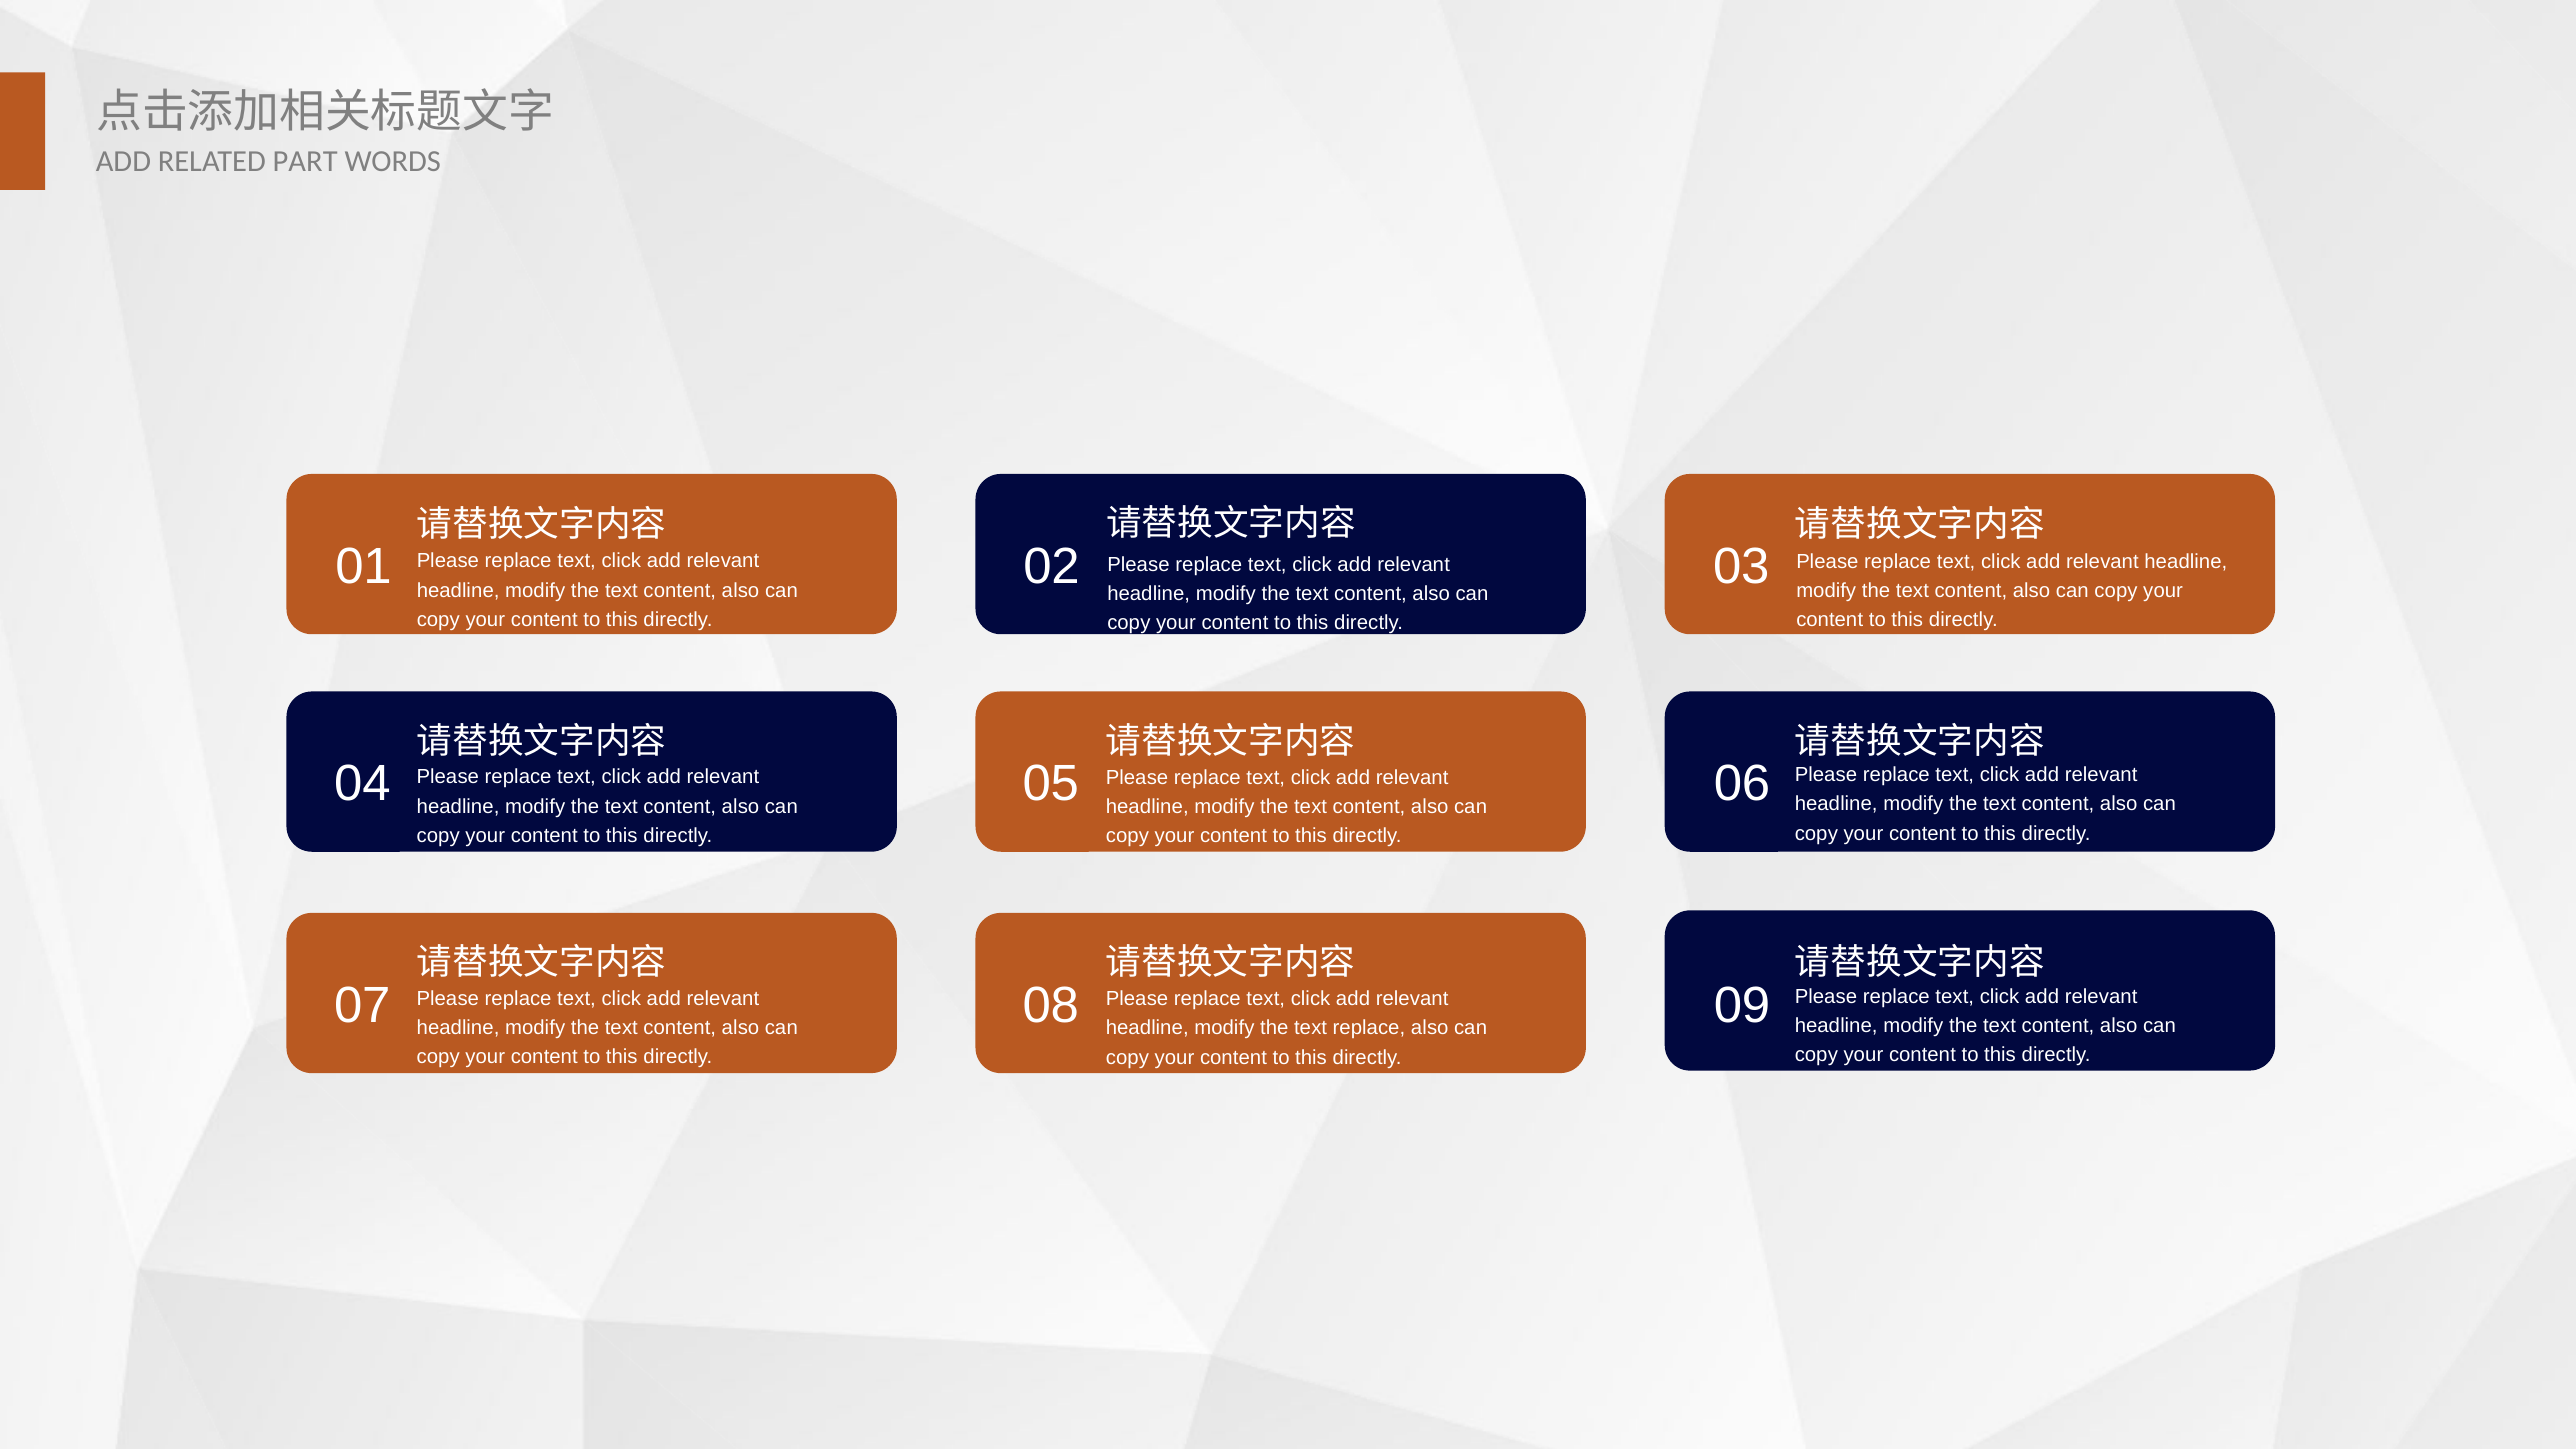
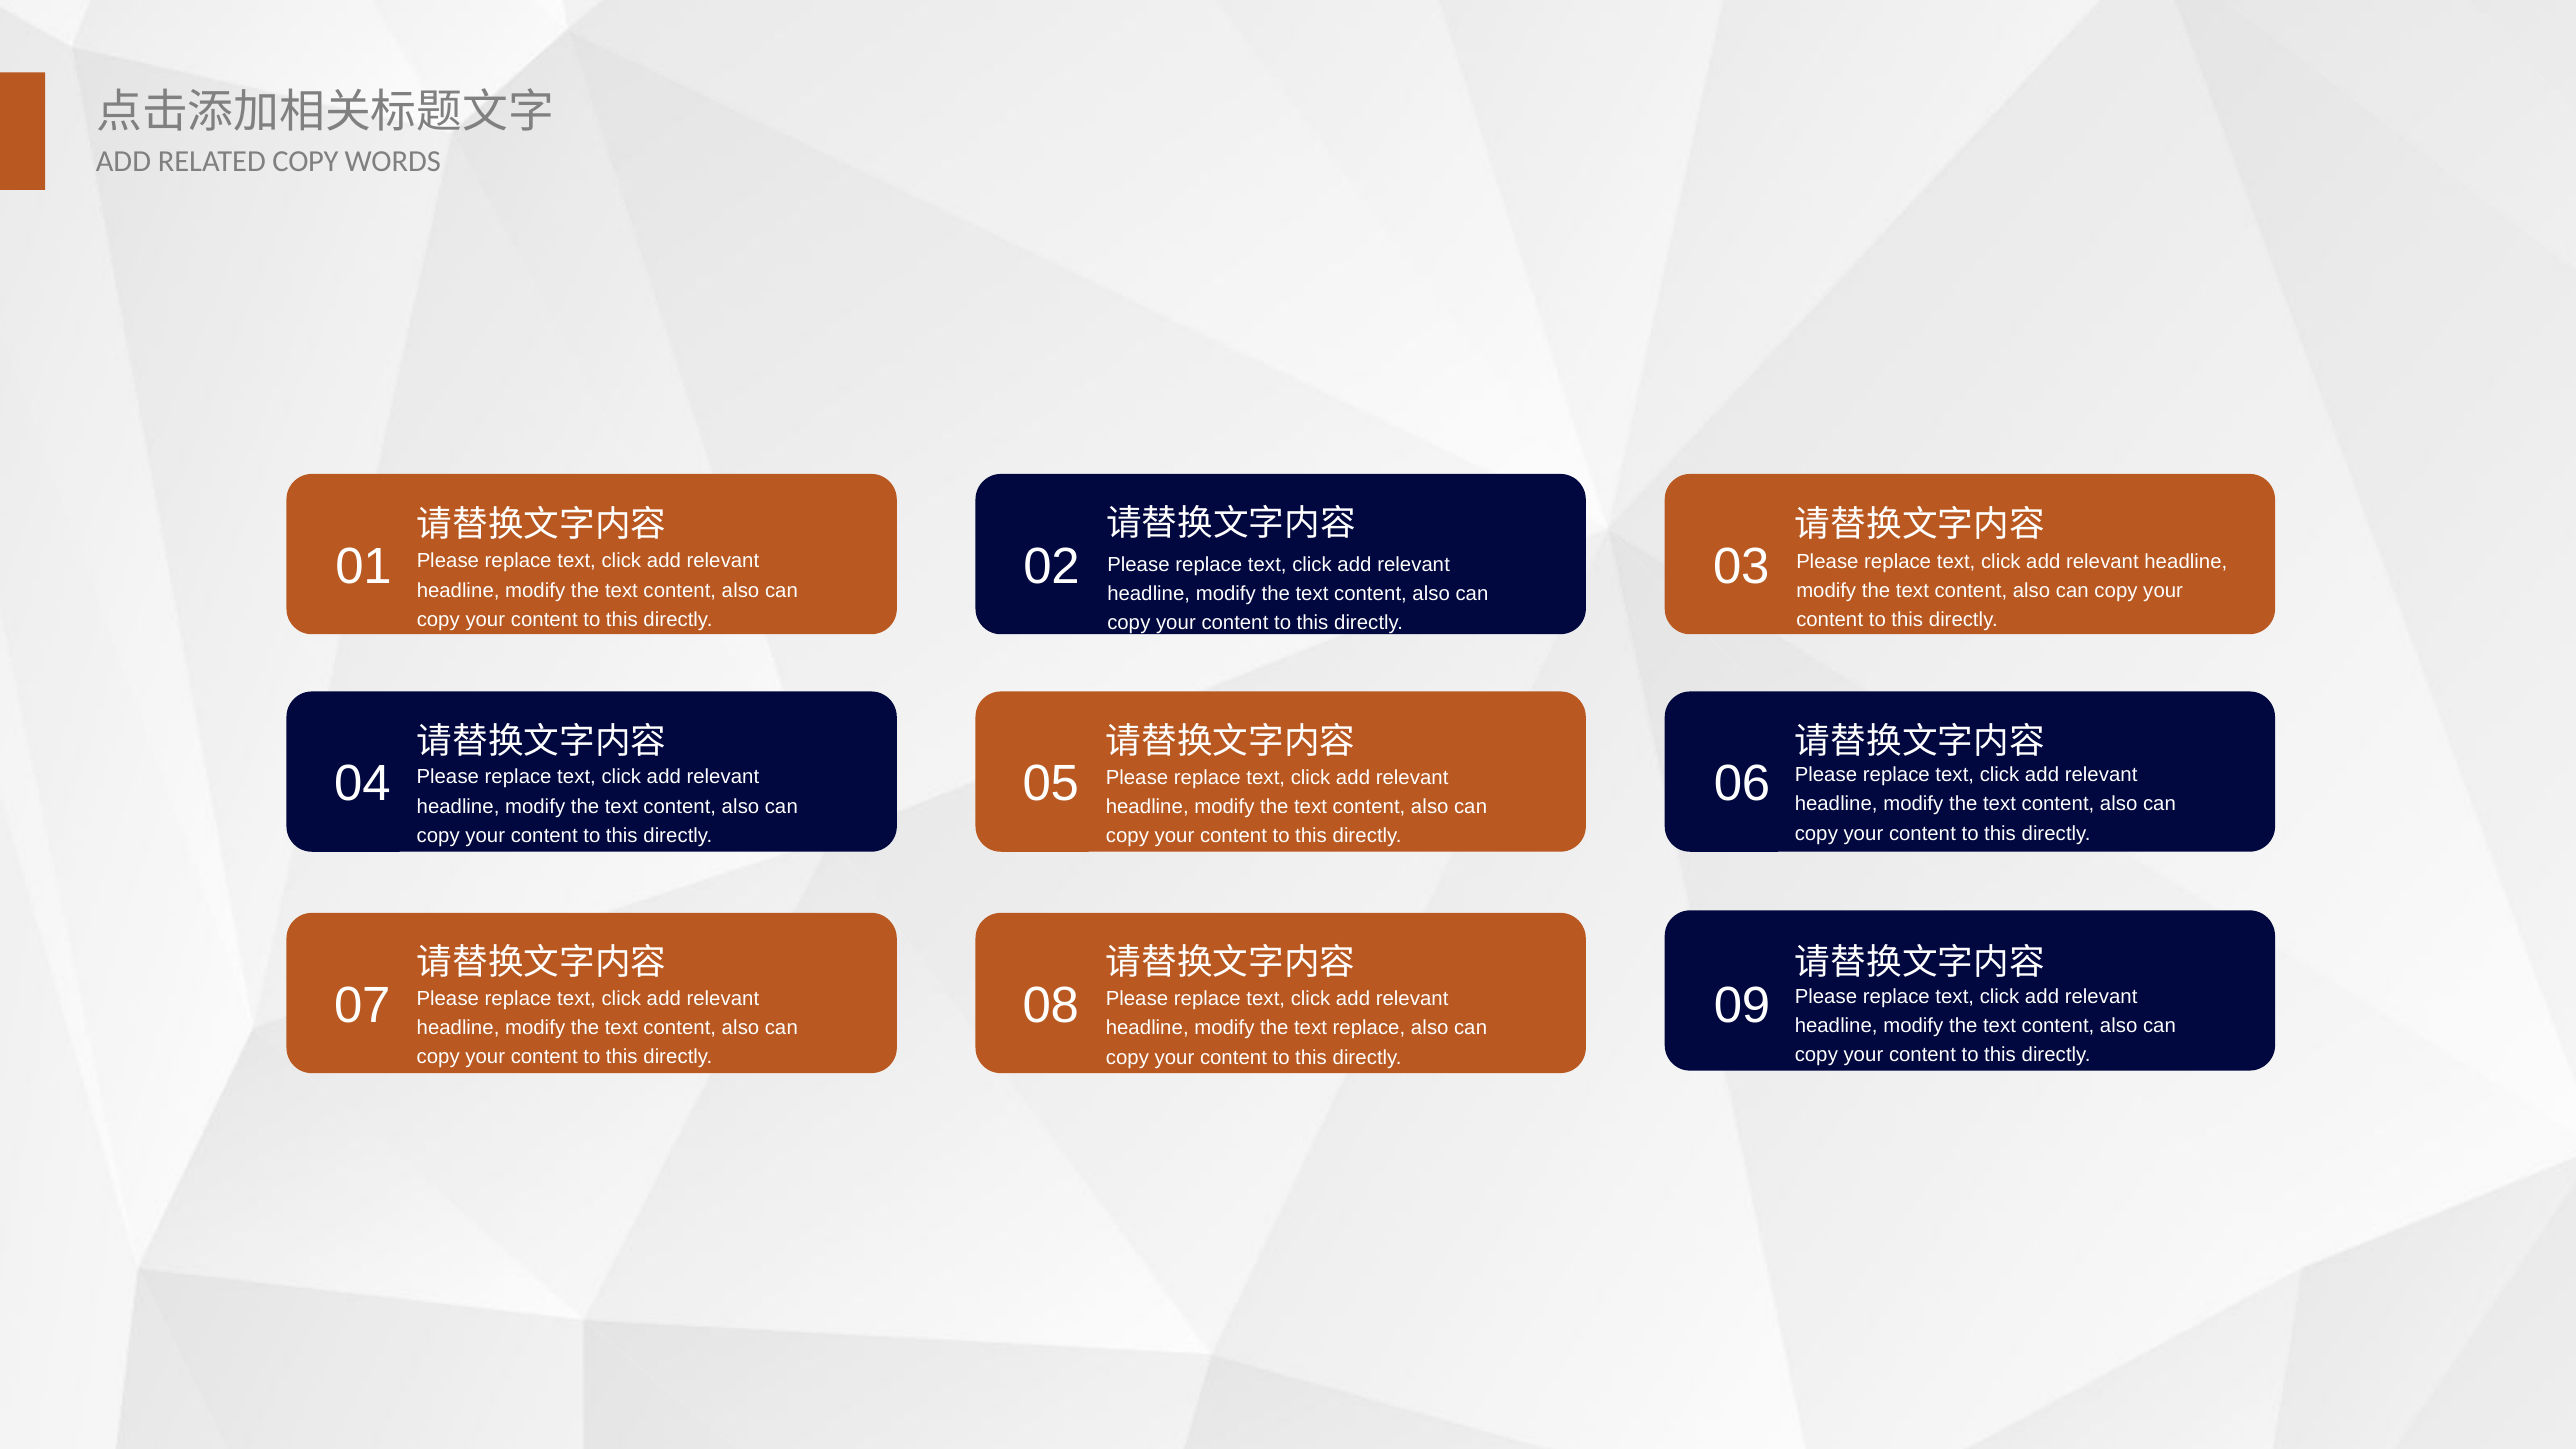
RELATED PART: PART -> COPY
